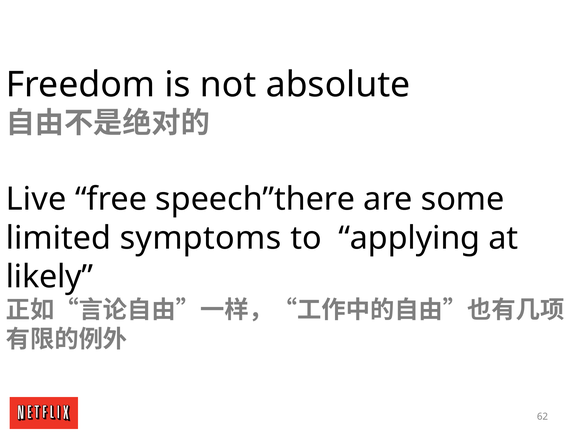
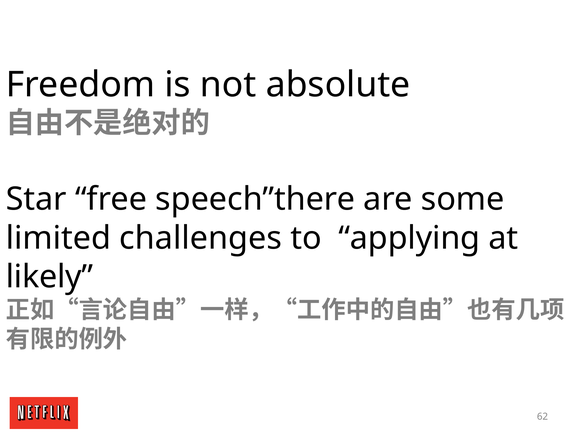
Live: Live -> Star
symptoms: symptoms -> challenges
